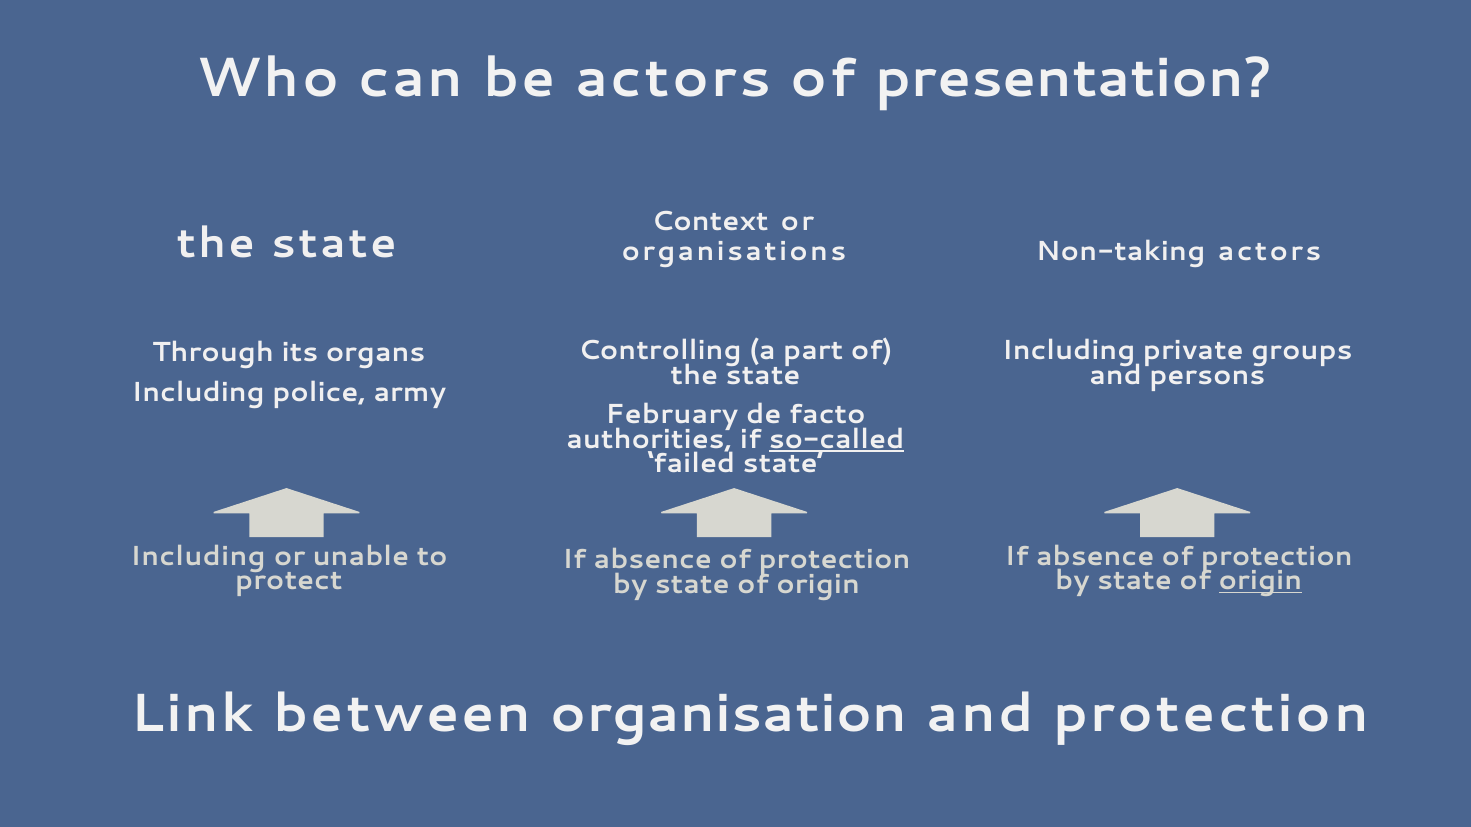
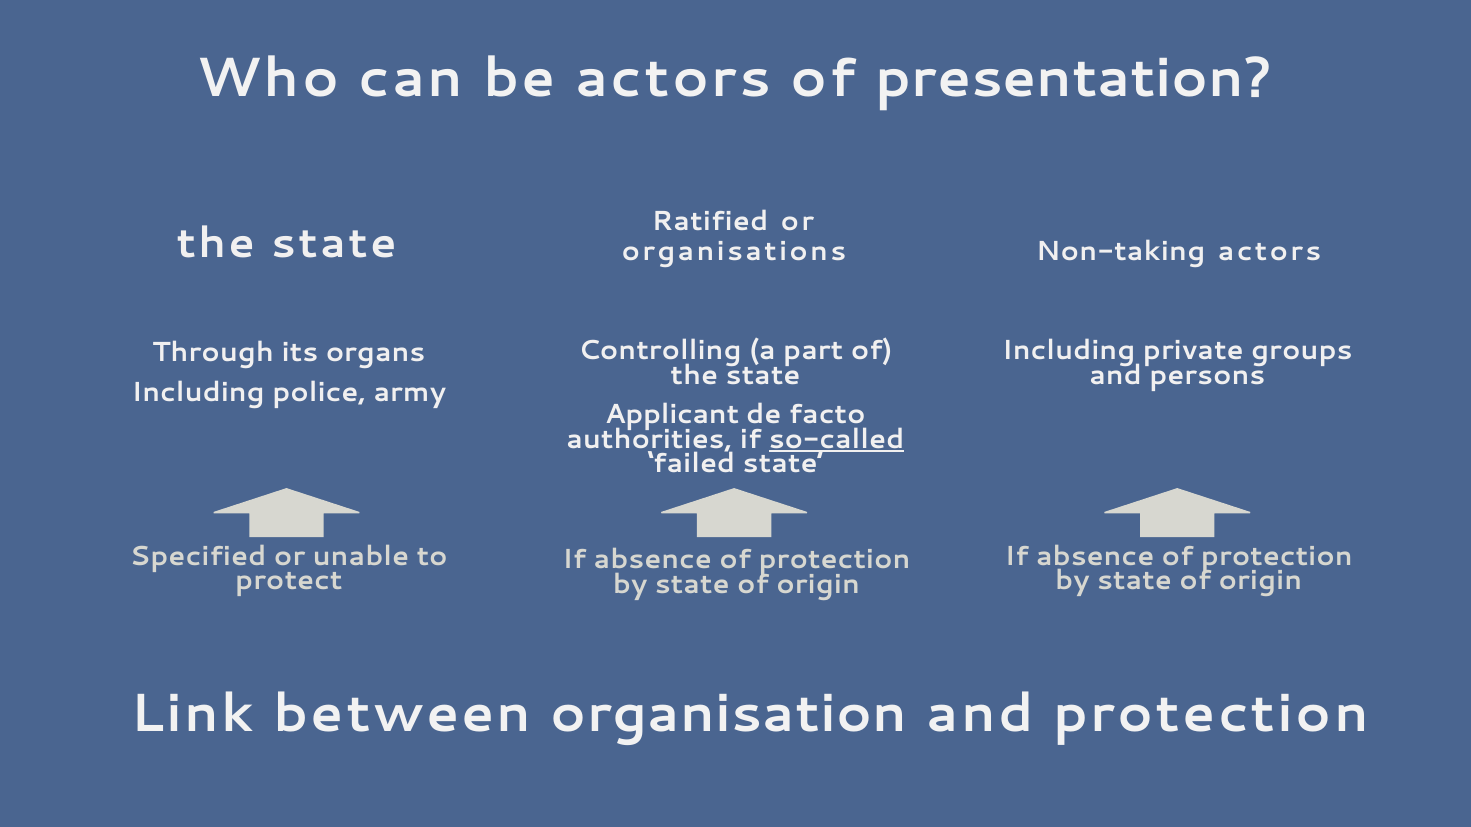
Context: Context -> Ratified
February: February -> Applicant
Including at (198, 556): Including -> Specified
origin at (1260, 581) underline: present -> none
